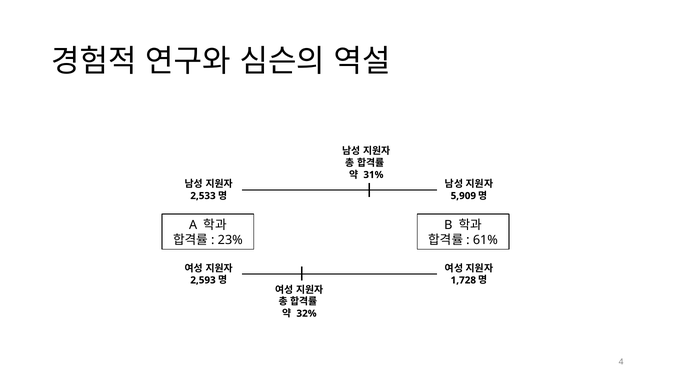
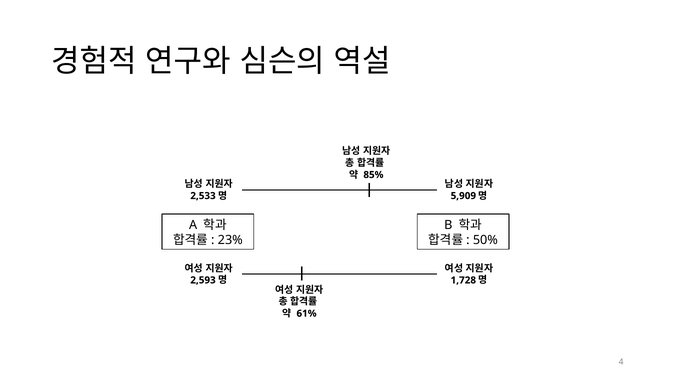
31%: 31% -> 85%
61%: 61% -> 50%
32%: 32% -> 61%
